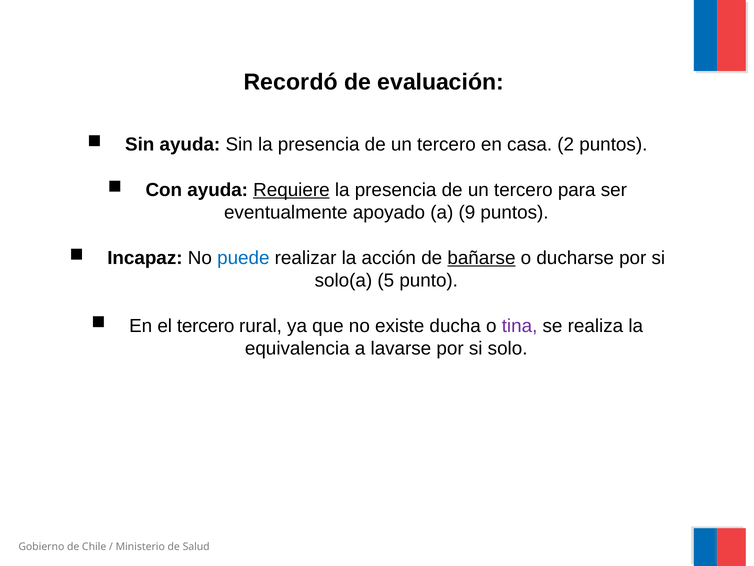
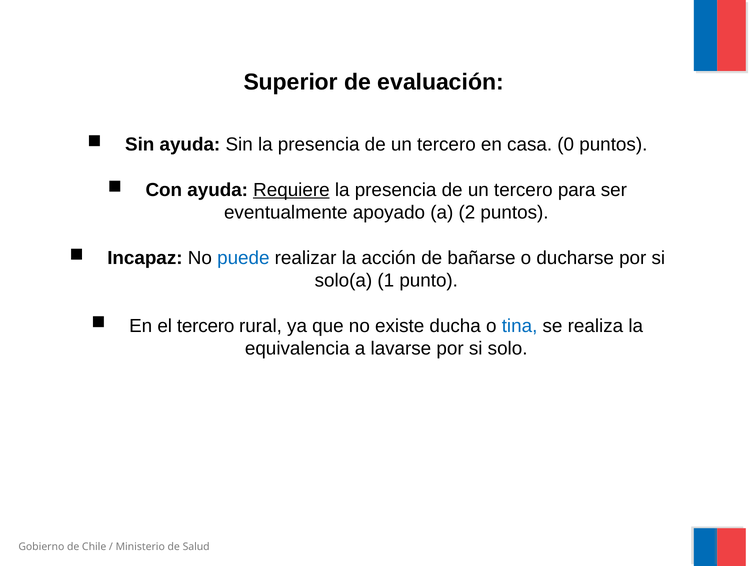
Recordó: Recordó -> Superior
2: 2 -> 0
9: 9 -> 2
bañarse underline: present -> none
5: 5 -> 1
tina colour: purple -> blue
